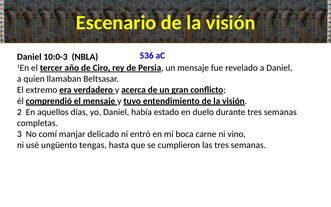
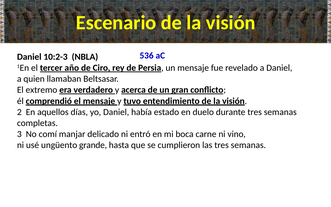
10:0-3: 10:0-3 -> 10:2-3
tengas: tengas -> grande
